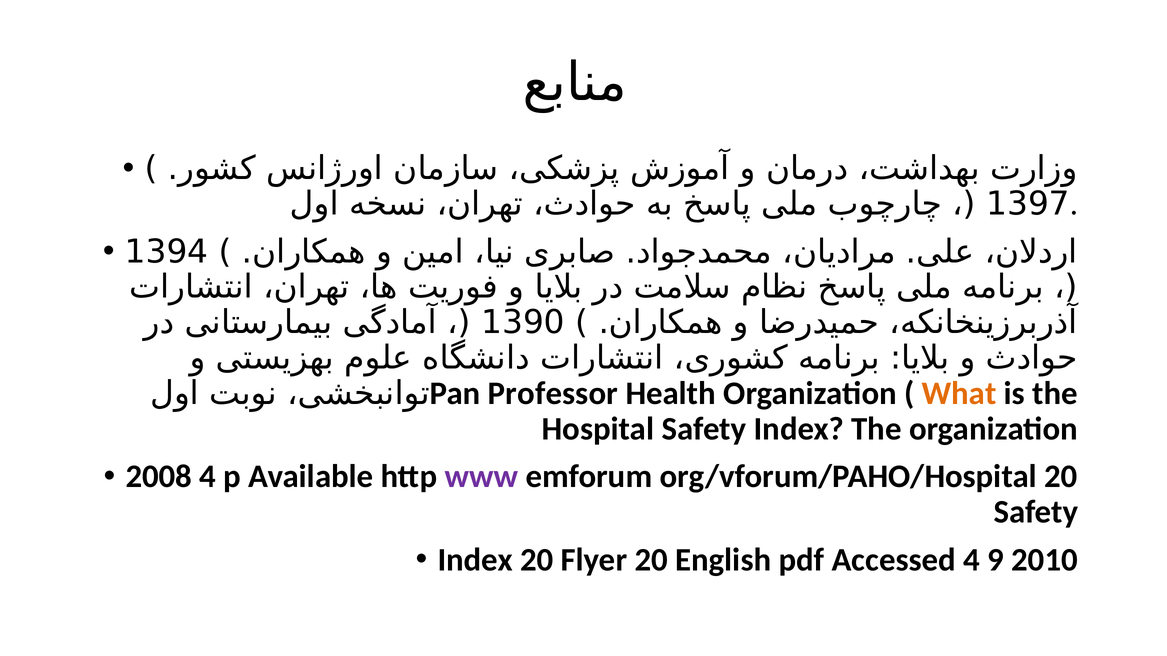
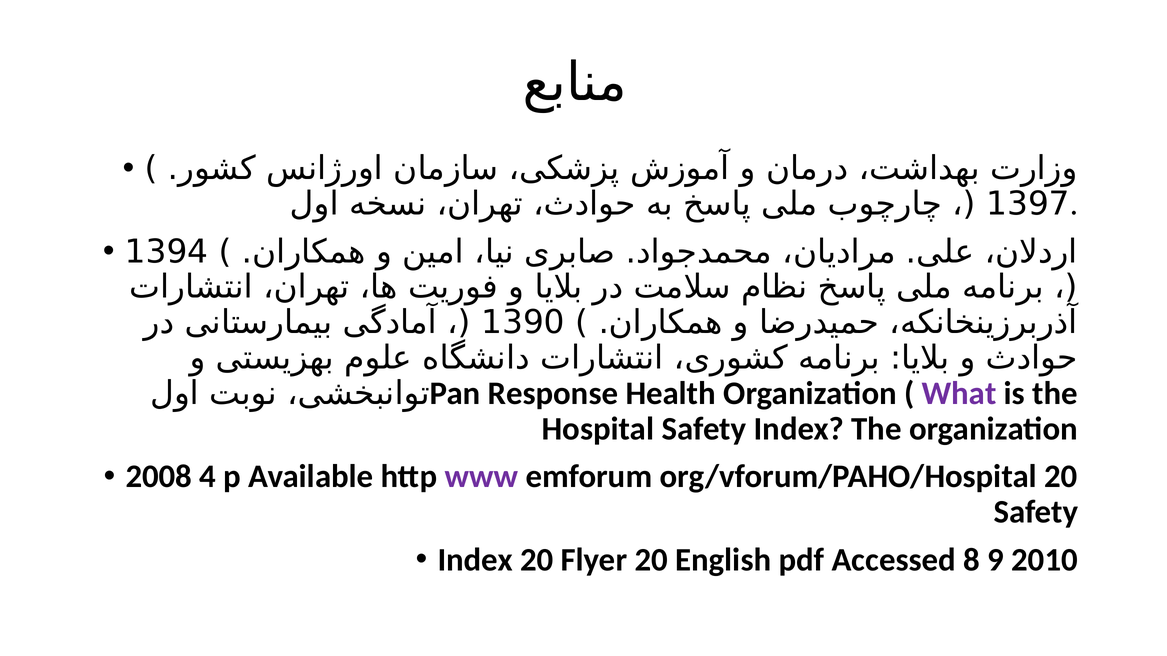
Professor: Professor -> Response
What colour: orange -> purple
Accessed 4: 4 -> 8
